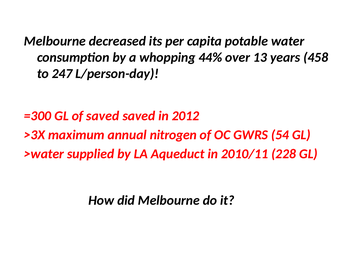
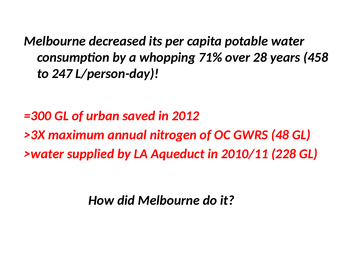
44%: 44% -> 71%
13: 13 -> 28
of saved: saved -> urban
54: 54 -> 48
